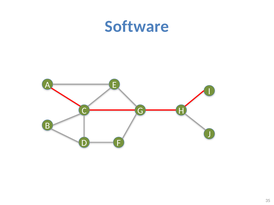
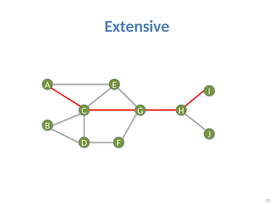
Software: Software -> Extensive
